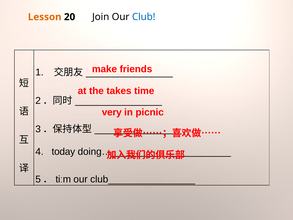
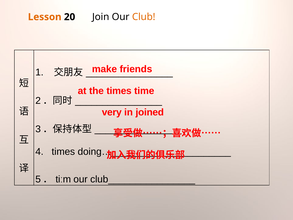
Club colour: blue -> orange
the takes: takes -> times
picnic: picnic -> joined
4 today: today -> times
